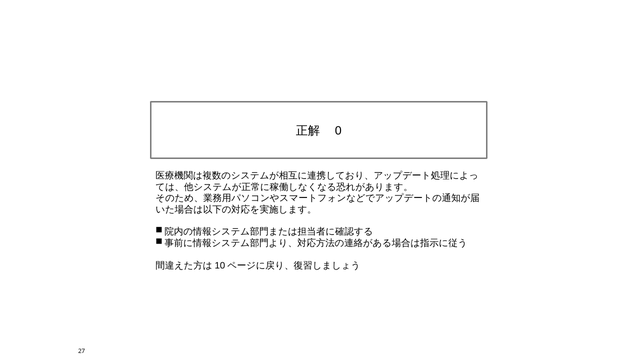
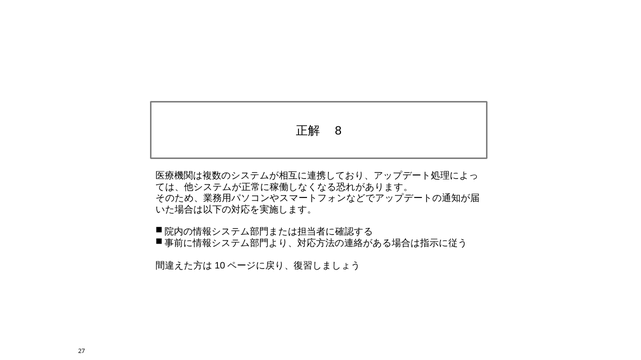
0: 0 -> 8
